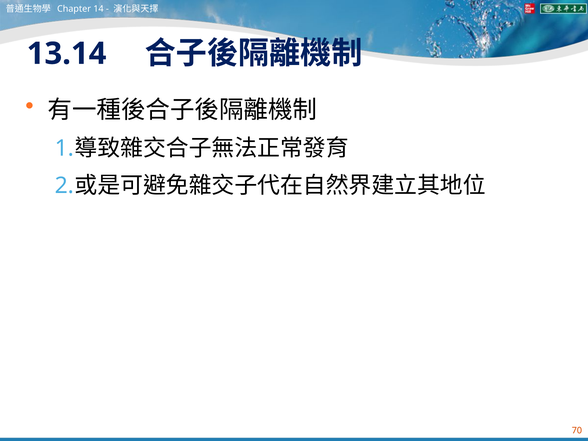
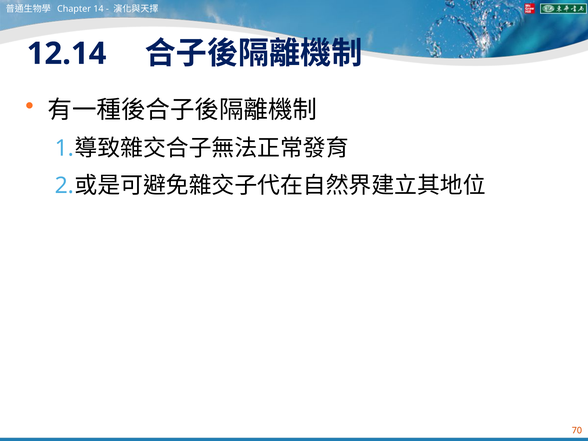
13.14: 13.14 -> 12.14
